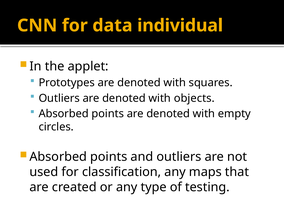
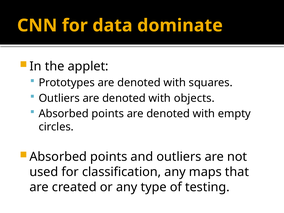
individual: individual -> dominate
